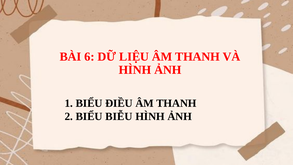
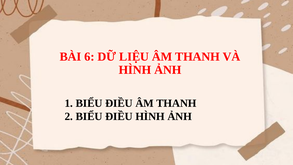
BIỄU at (119, 116): BIỄU -> ĐIỀU
